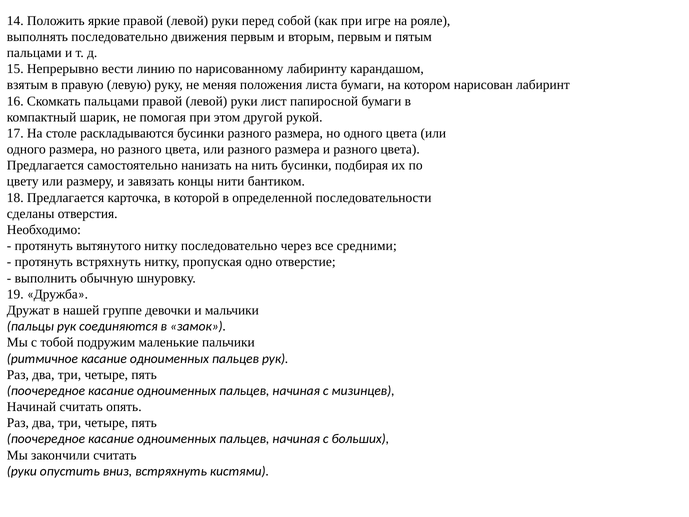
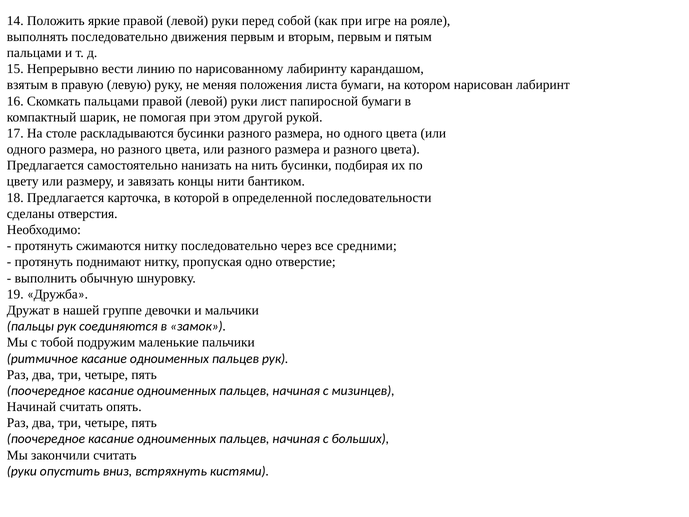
вытянутого: вытянутого -> сжимаются
протянуть встряхнуть: встряхнуть -> поднимают
